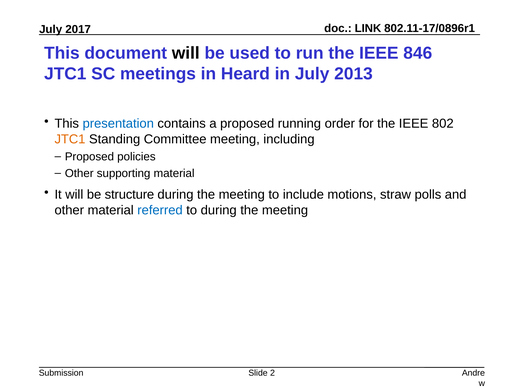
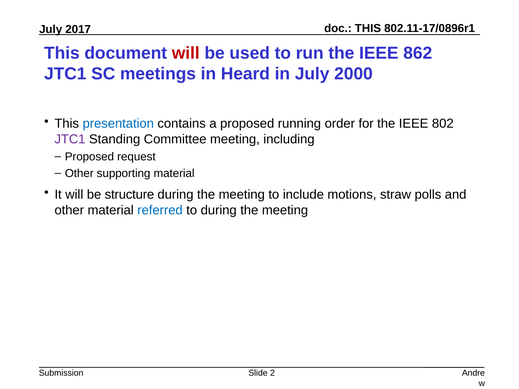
LINK at (368, 28): LINK -> THIS
will at (186, 53) colour: black -> red
846: 846 -> 862
2013: 2013 -> 2000
JTC1 at (70, 139) colour: orange -> purple
policies: policies -> request
